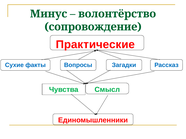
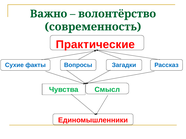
Минус: Минус -> Важно
сопровождение: сопровождение -> современность
